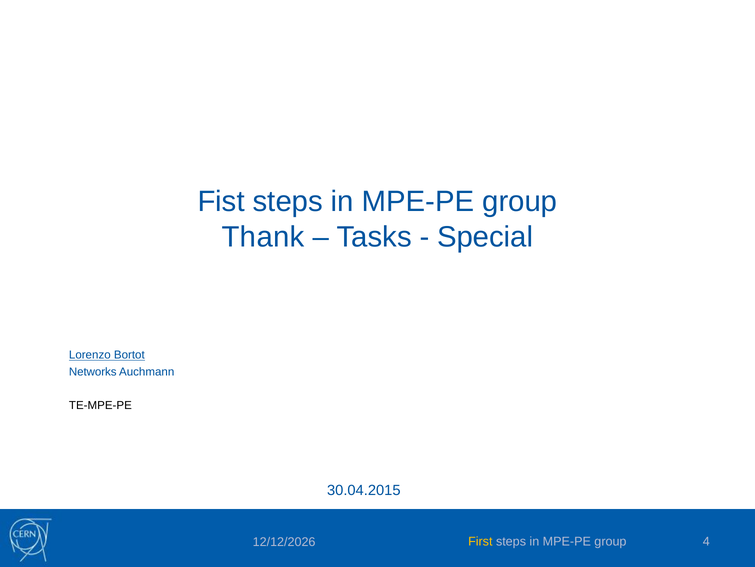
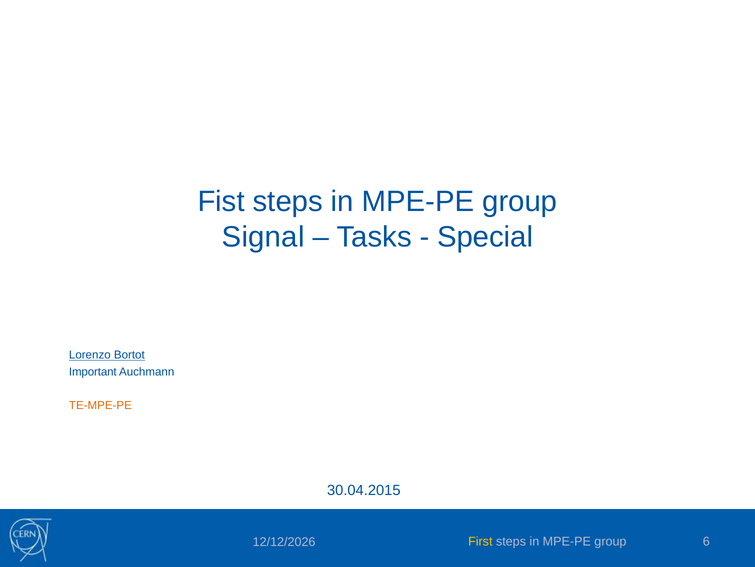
Thank: Thank -> Signal
Networks: Networks -> Important
TE-MPE-PE colour: black -> orange
4: 4 -> 6
